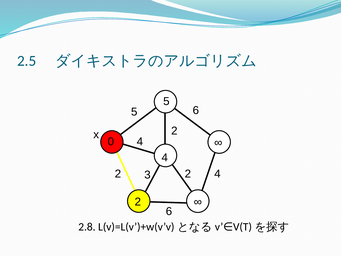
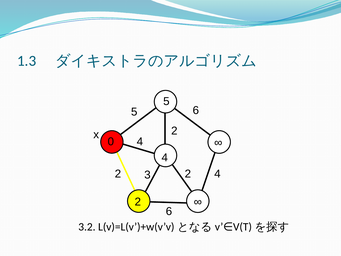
2.5: 2.5 -> 1.3
2.8: 2.8 -> 3.2
